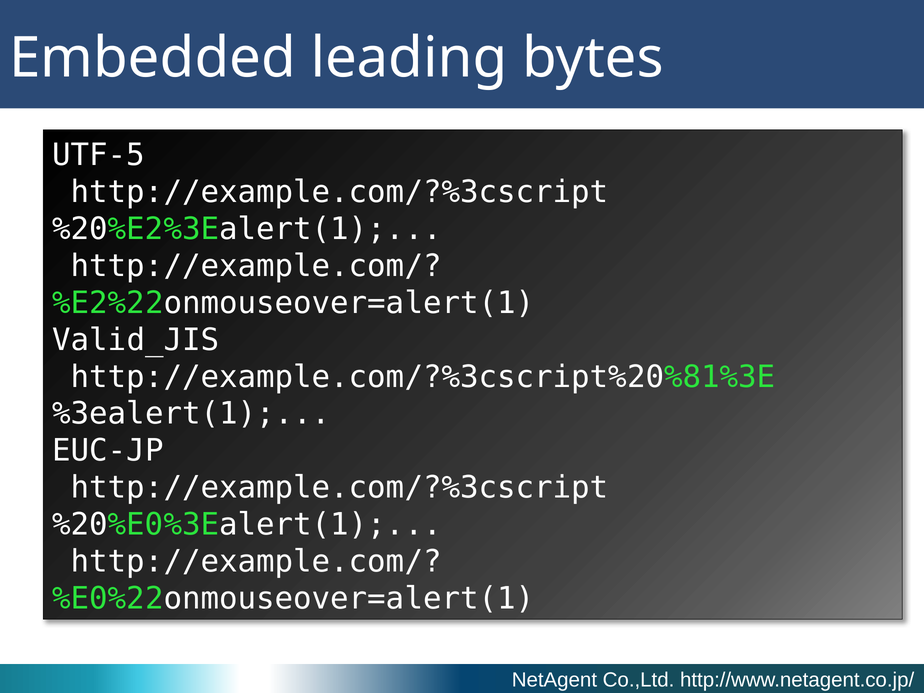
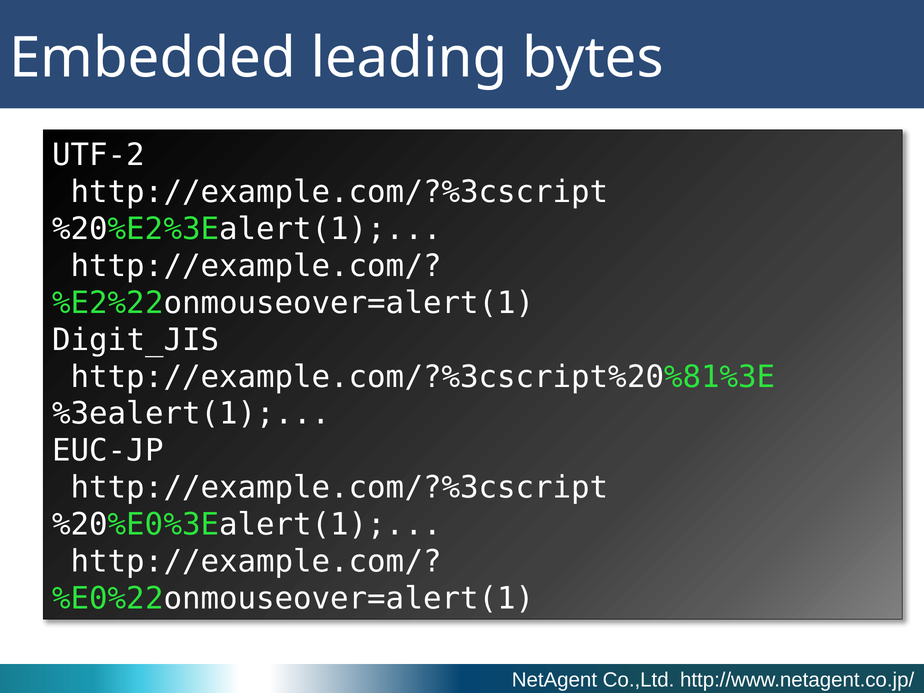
UTF-5: UTF-5 -> UTF-2
Valid_JIS: Valid_JIS -> Digit_JIS
